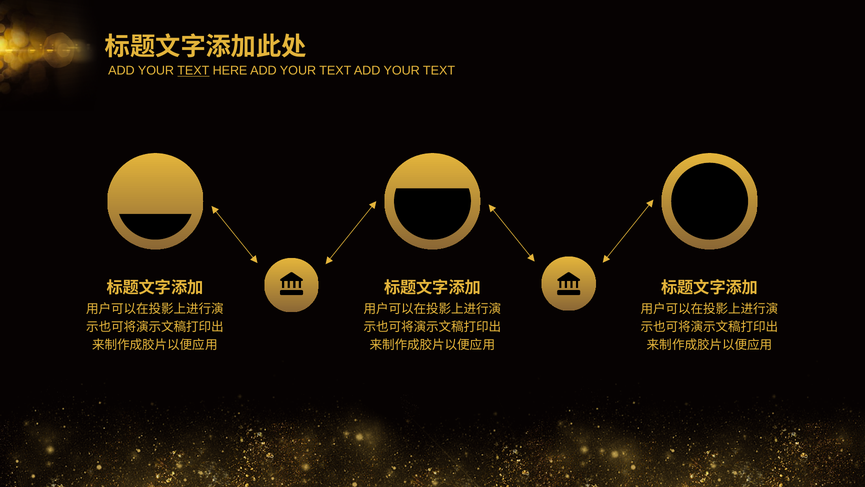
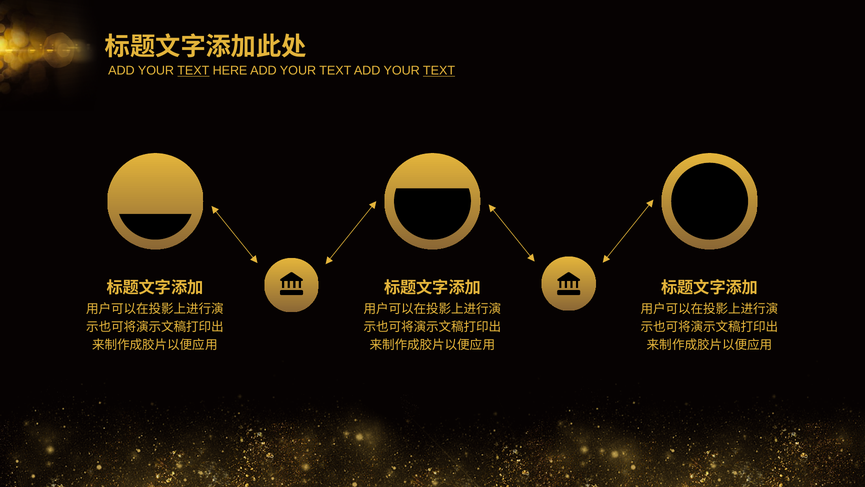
TEXT at (439, 71) underline: none -> present
